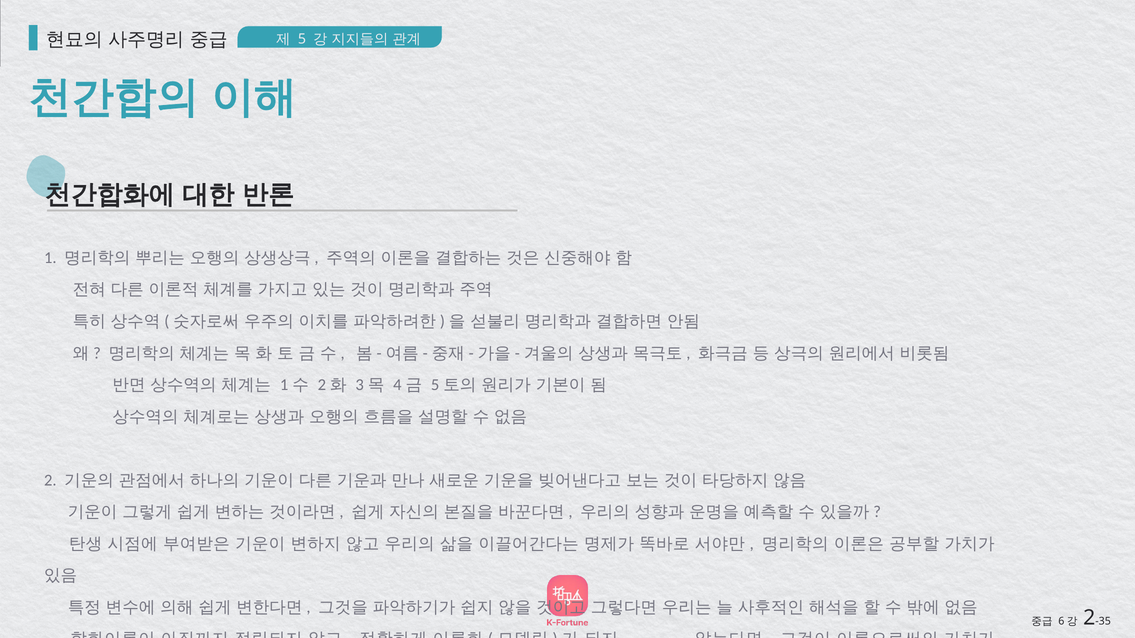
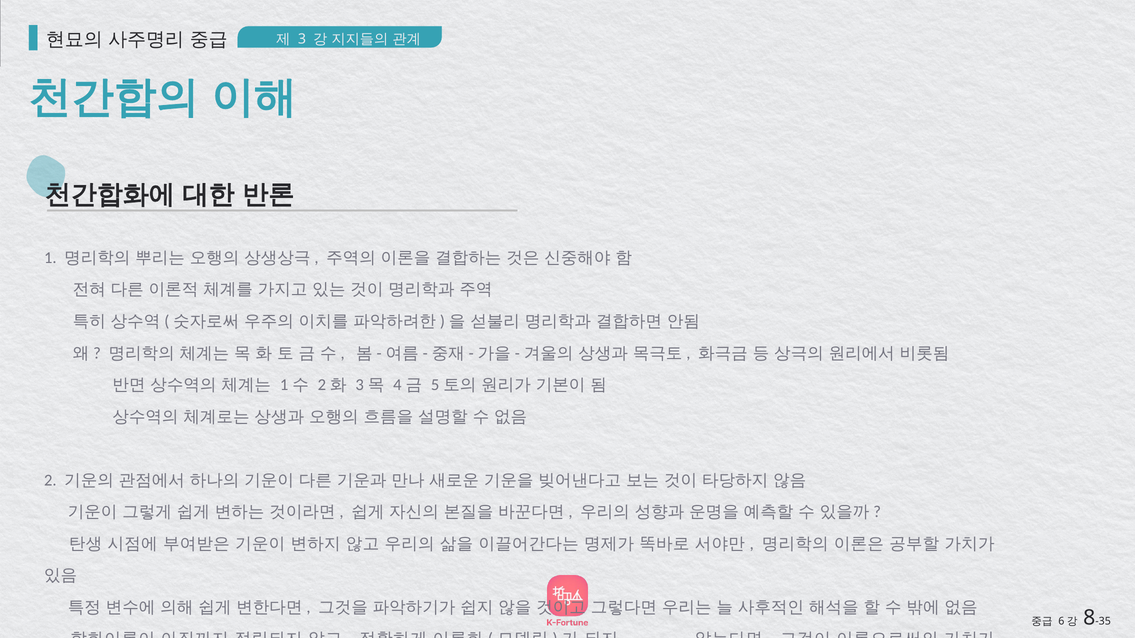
5: 5 -> 3
2 at (1089, 618): 2 -> 8
